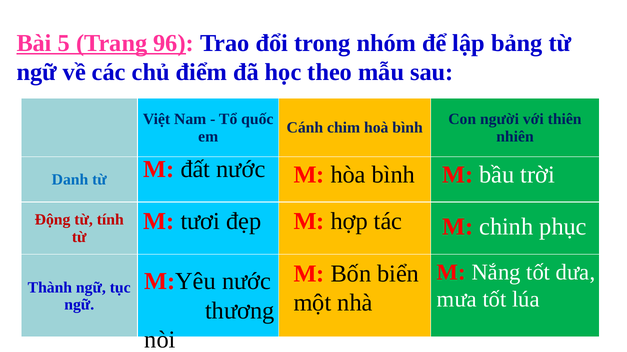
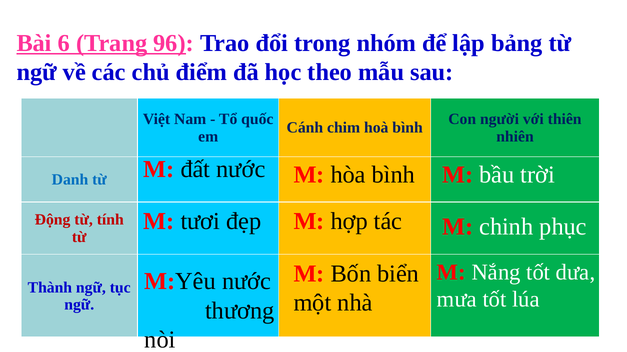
5: 5 -> 6
